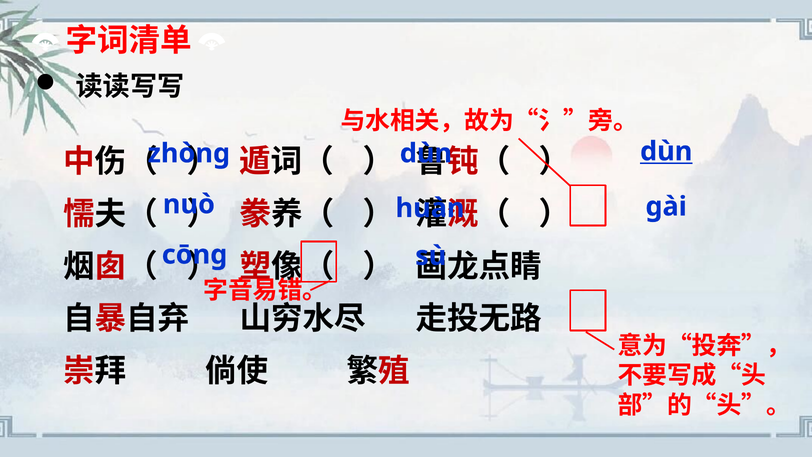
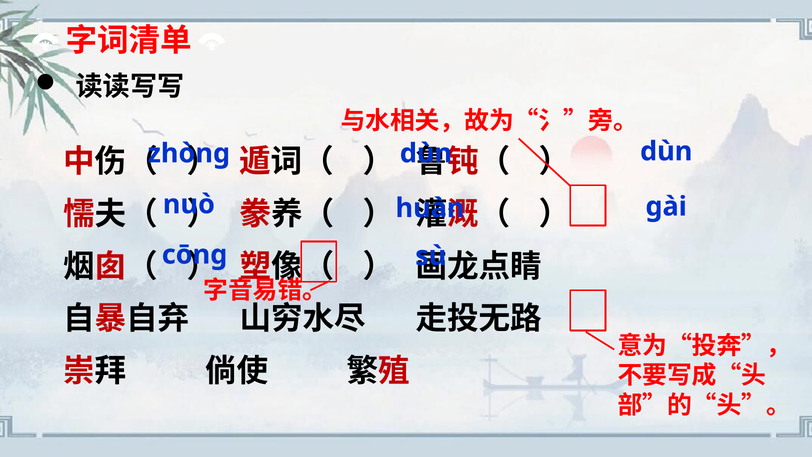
dùn at (666, 151) underline: present -> none
